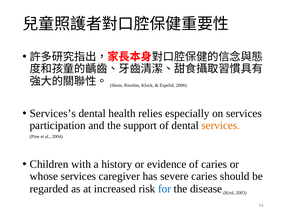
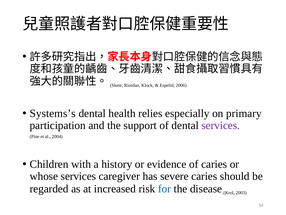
Services’s: Services’s -> Systems’s
on services: services -> primary
services at (221, 125) colour: orange -> purple
